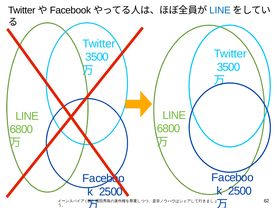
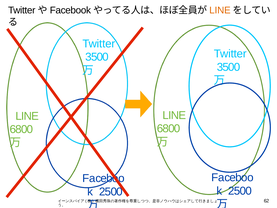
LINE at (220, 10) colour: blue -> orange
